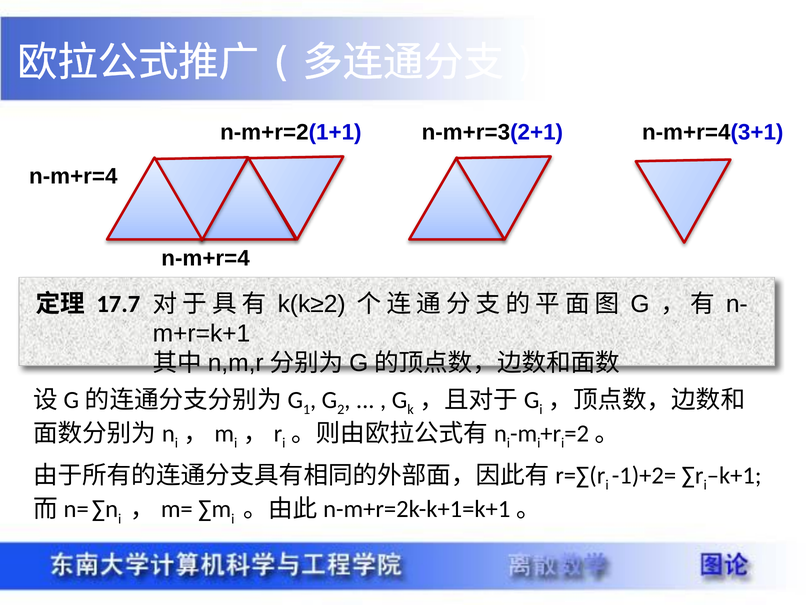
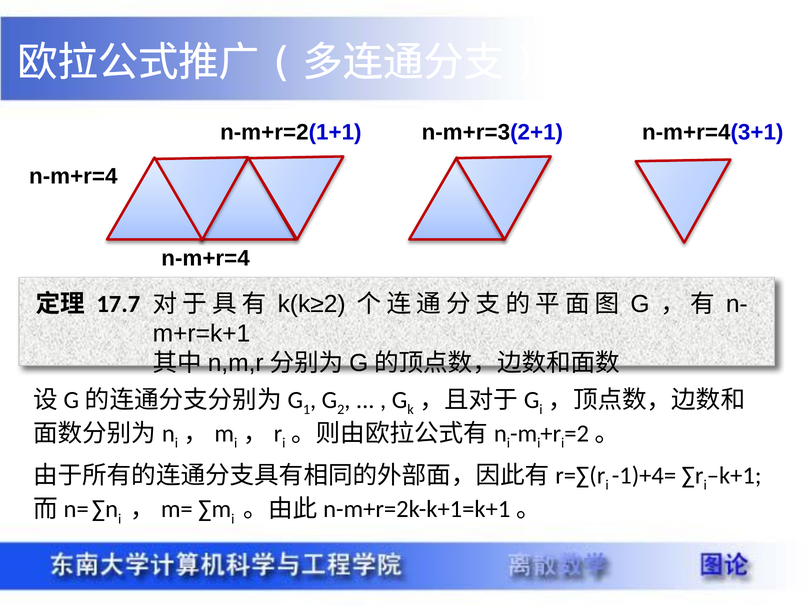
-1)+2=: -1)+2= -> -1)+4=
